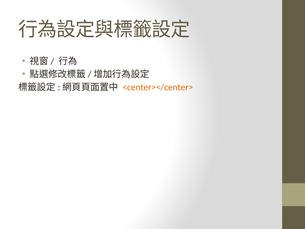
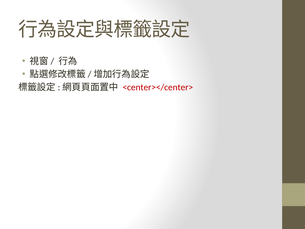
<center></center> colour: orange -> red
